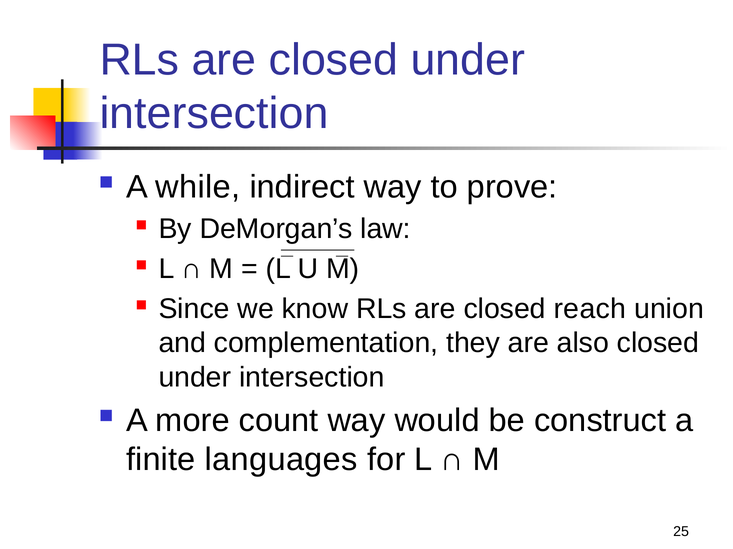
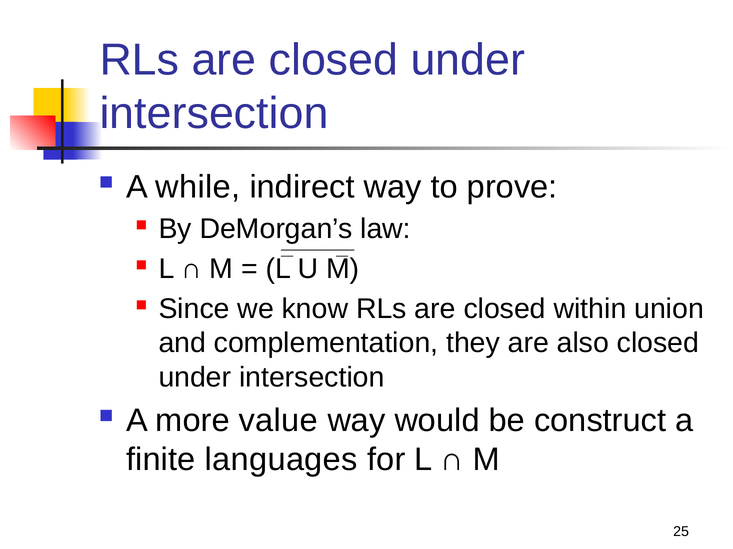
reach: reach -> within
count: count -> value
